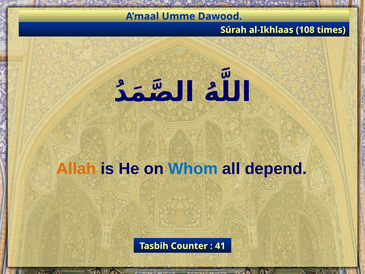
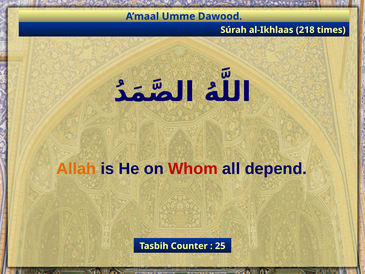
108: 108 -> 218
Whom colour: blue -> red
41: 41 -> 25
